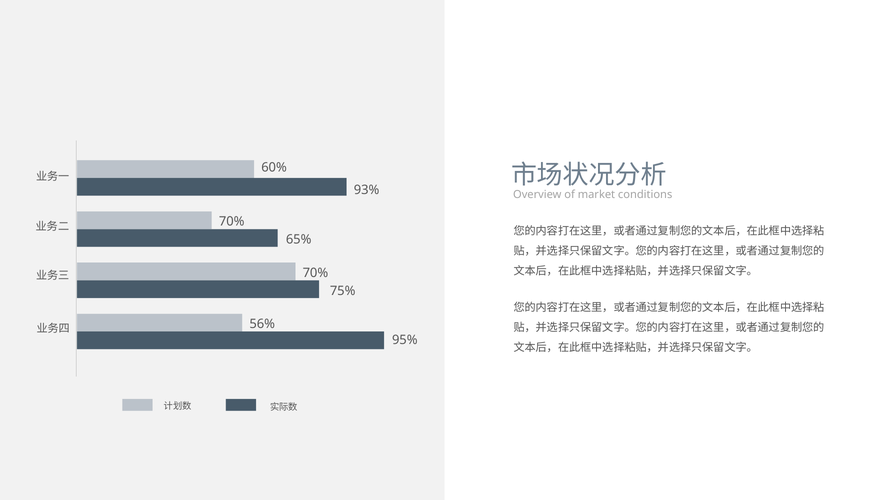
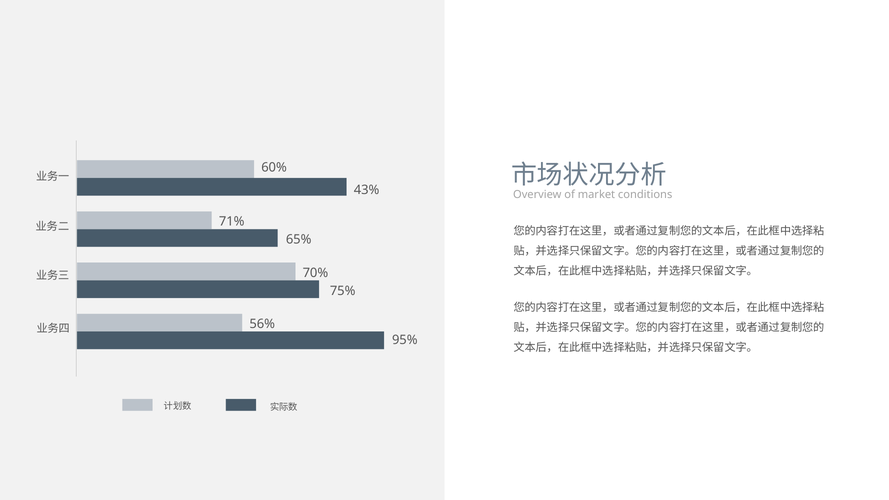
93%: 93% -> 43%
70% at (232, 222): 70% -> 71%
